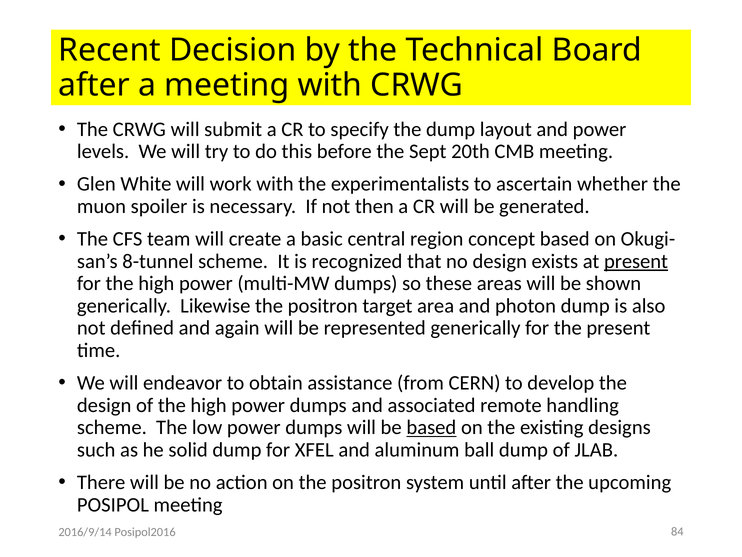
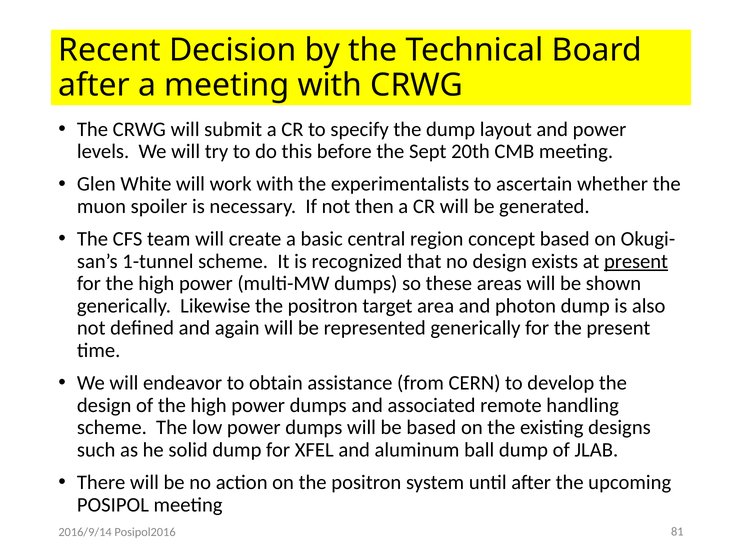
8-tunnel: 8-tunnel -> 1-tunnel
based at (431, 427) underline: present -> none
84: 84 -> 81
